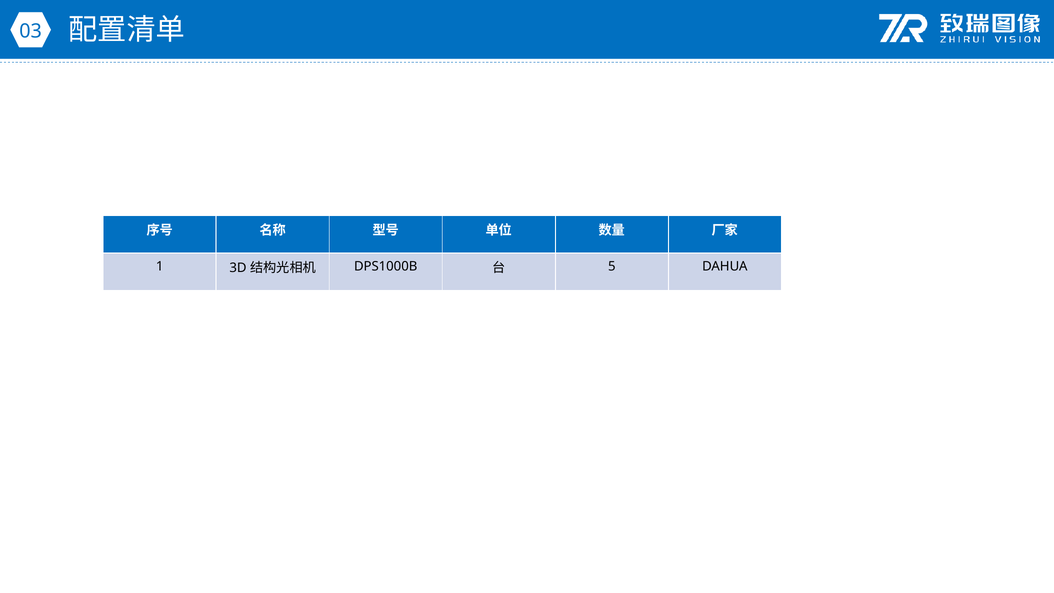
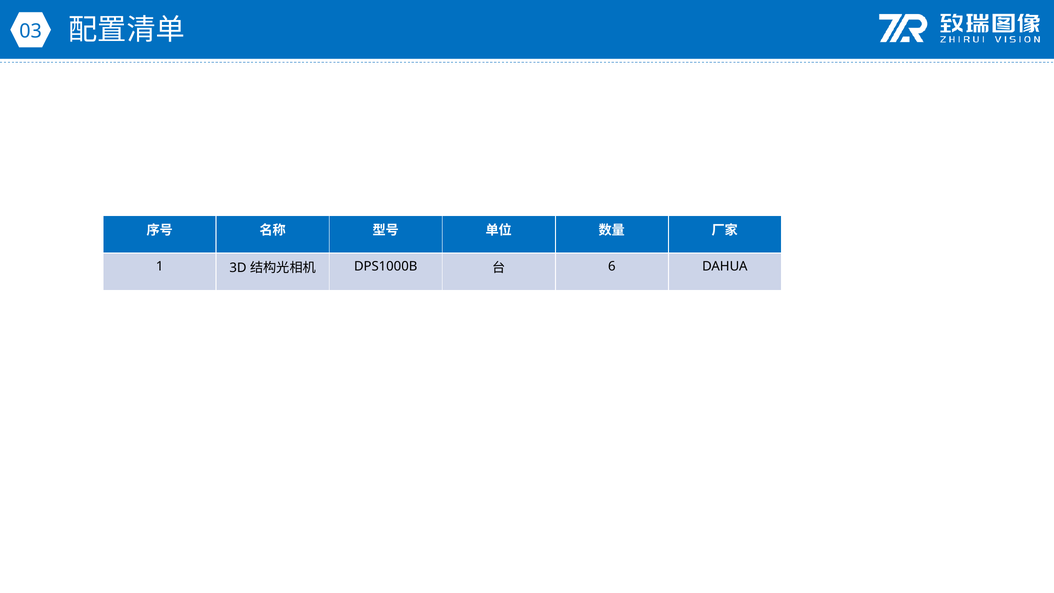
5: 5 -> 6
